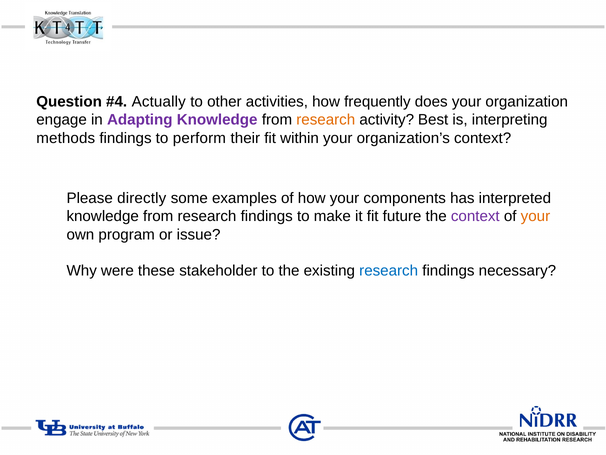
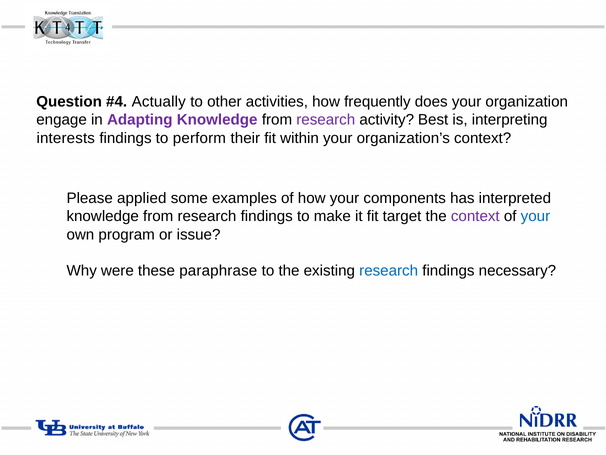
research at (326, 120) colour: orange -> purple
methods: methods -> interests
directly: directly -> applied
future: future -> target
your at (535, 216) colour: orange -> blue
stakeholder: stakeholder -> paraphrase
